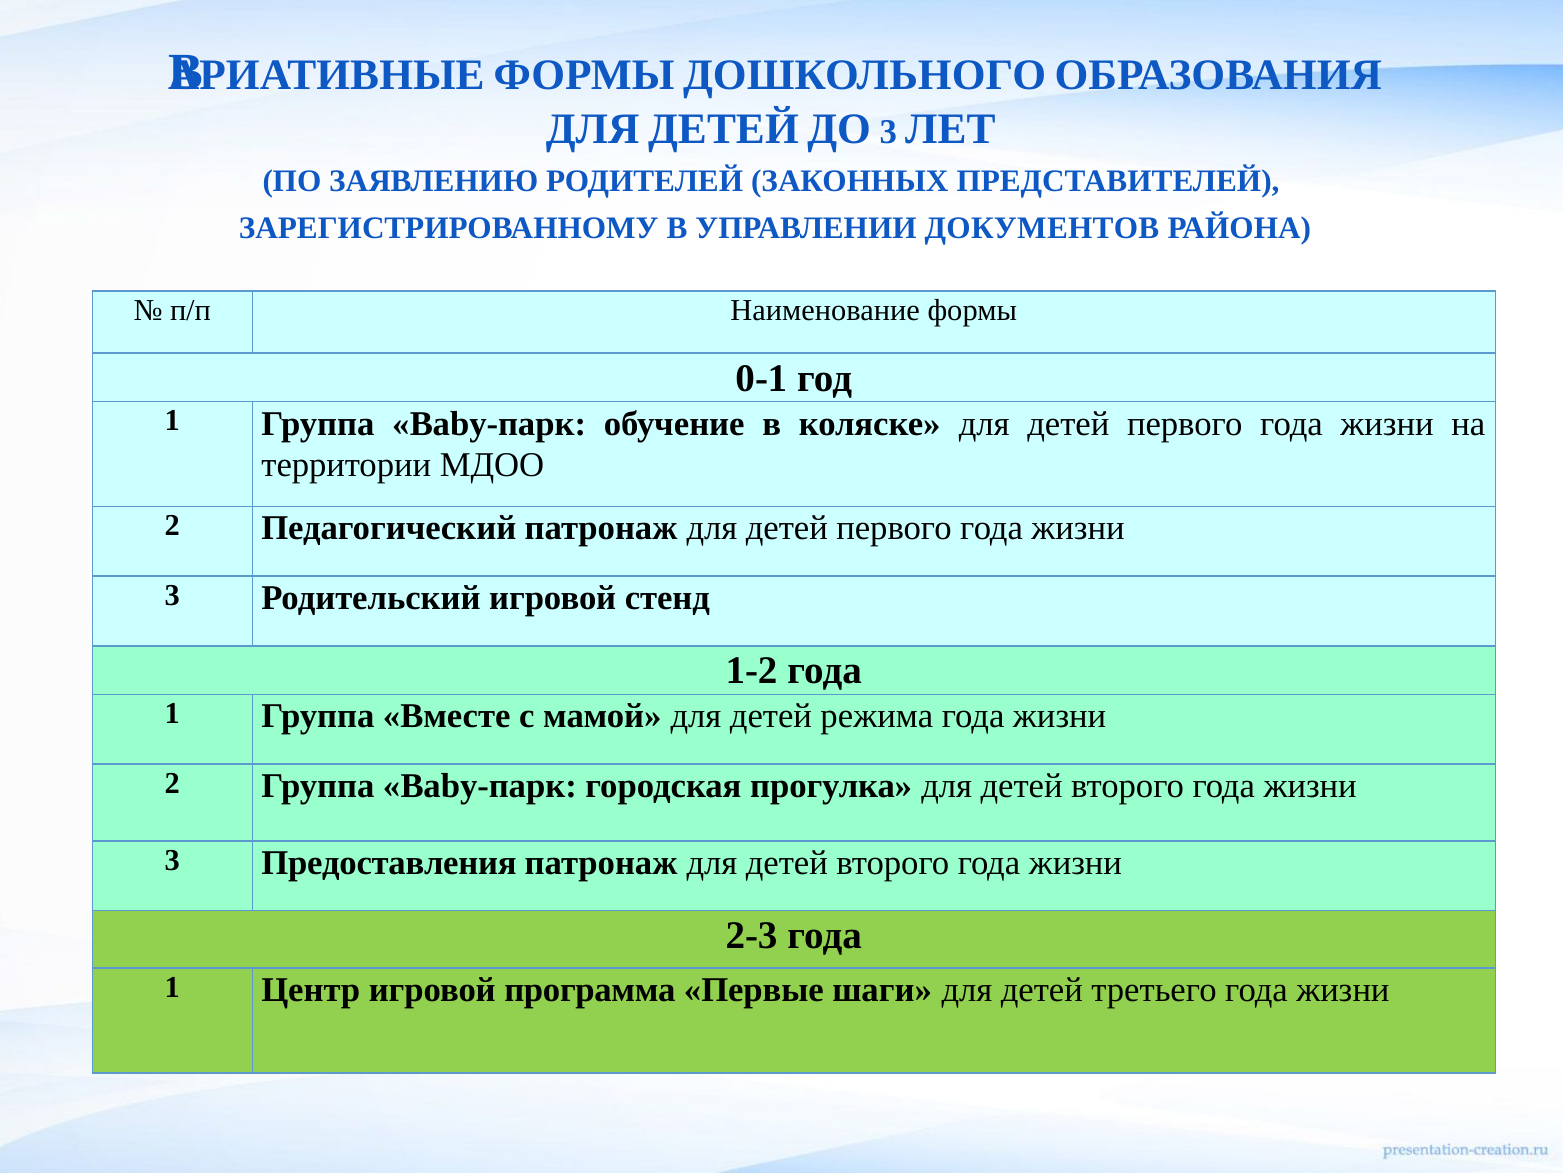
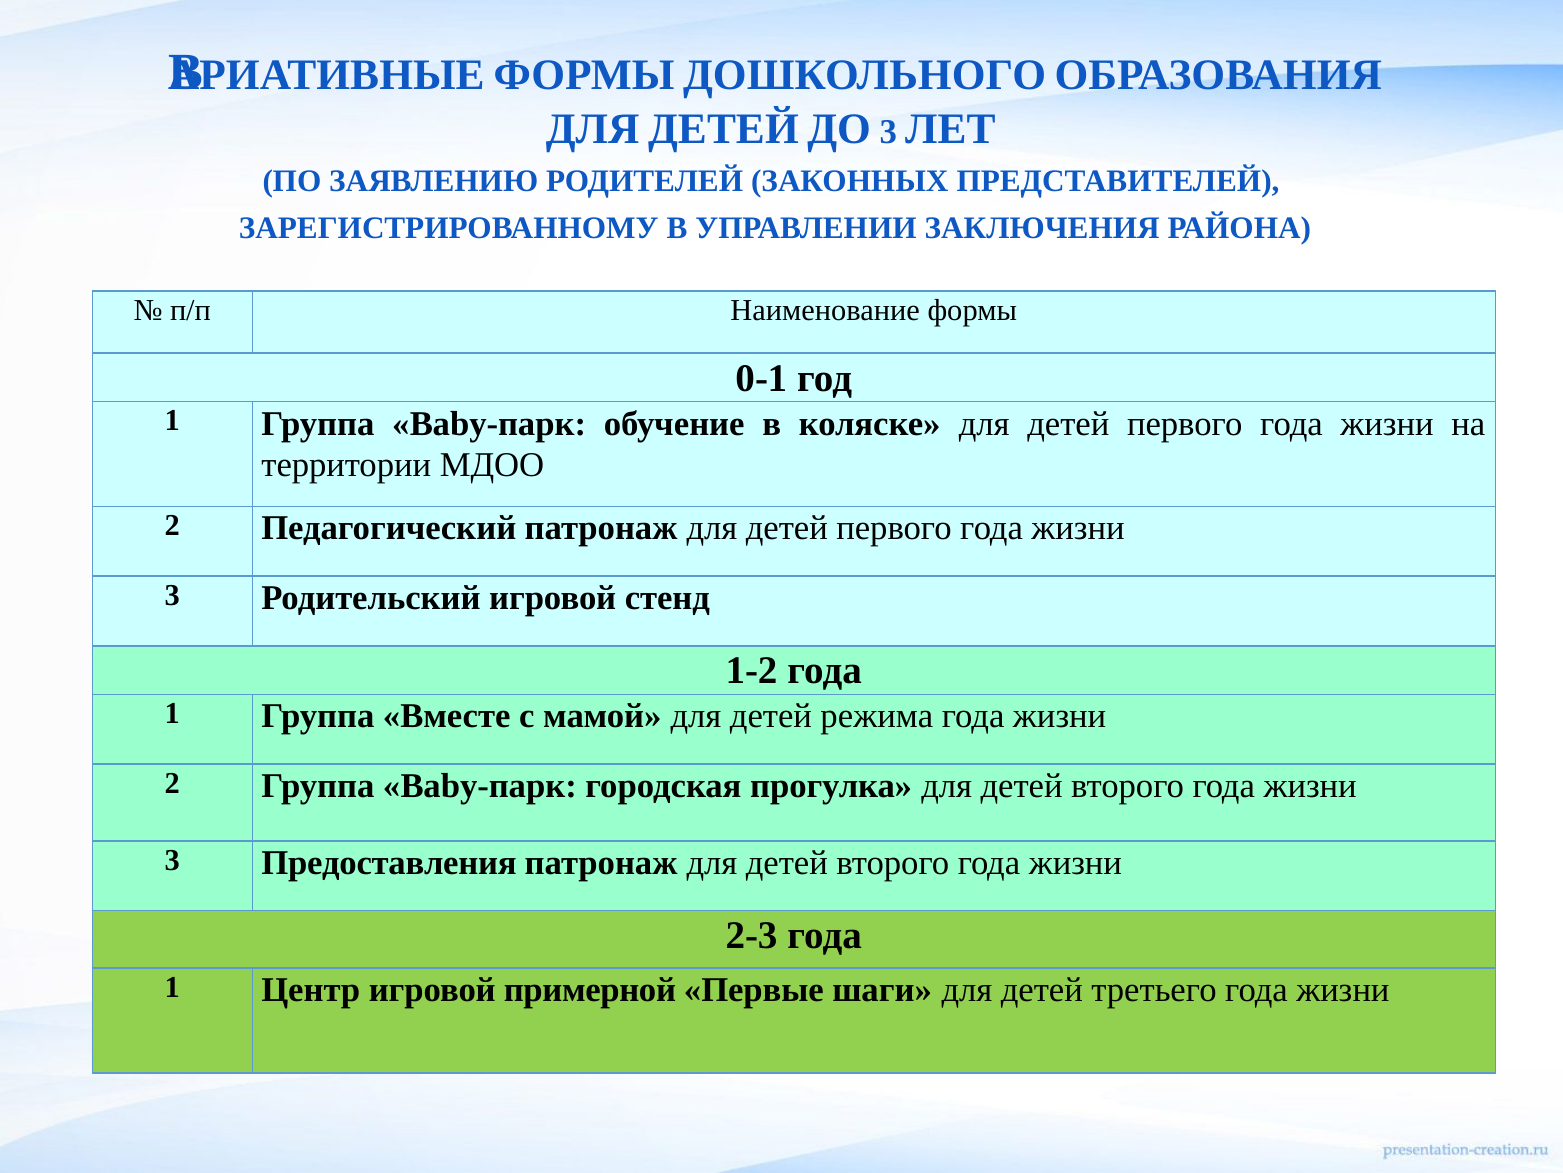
ДОКУМЕНТОВ: ДОКУМЕНТОВ -> ЗАКЛЮЧЕНИЯ
программа: программа -> примерной
